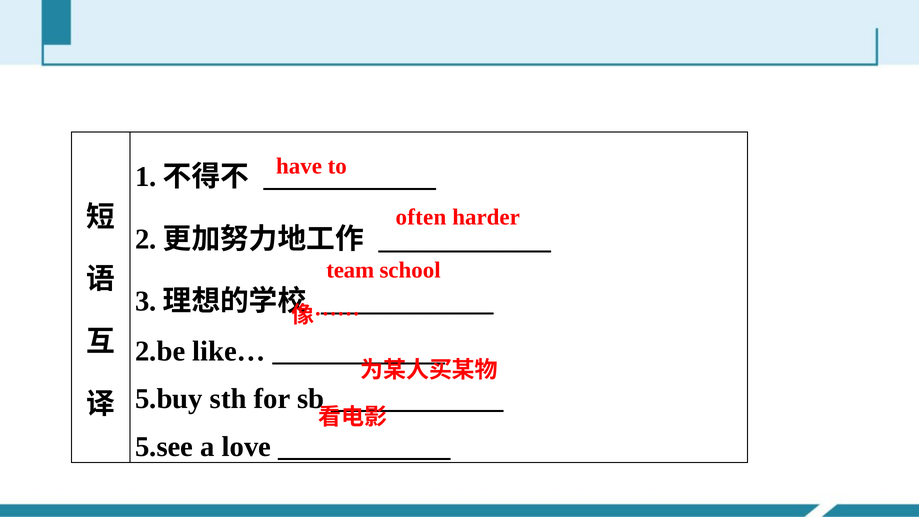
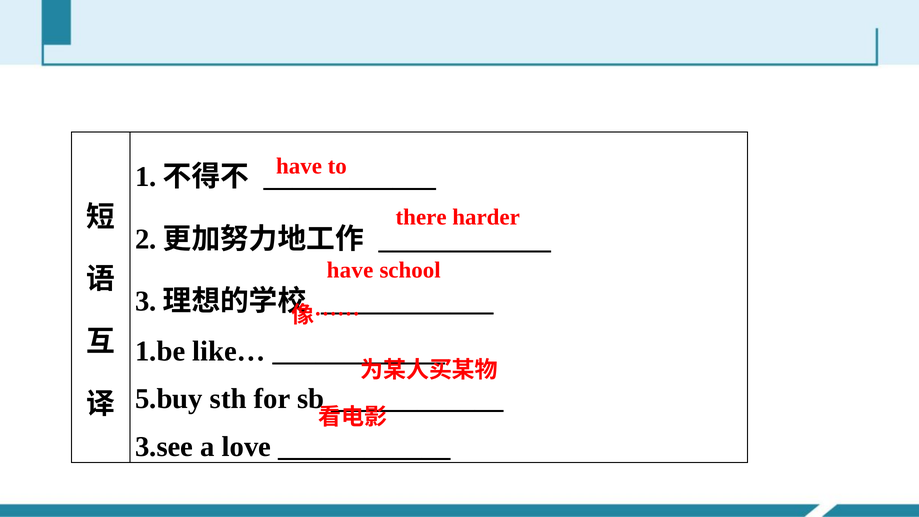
often: often -> there
team at (350, 270): team -> have
2.be: 2.be -> 1.be
5.see: 5.see -> 3.see
